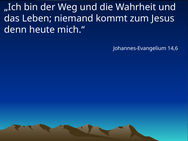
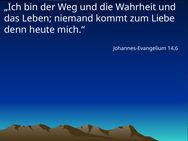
Jesus: Jesus -> Liebe
